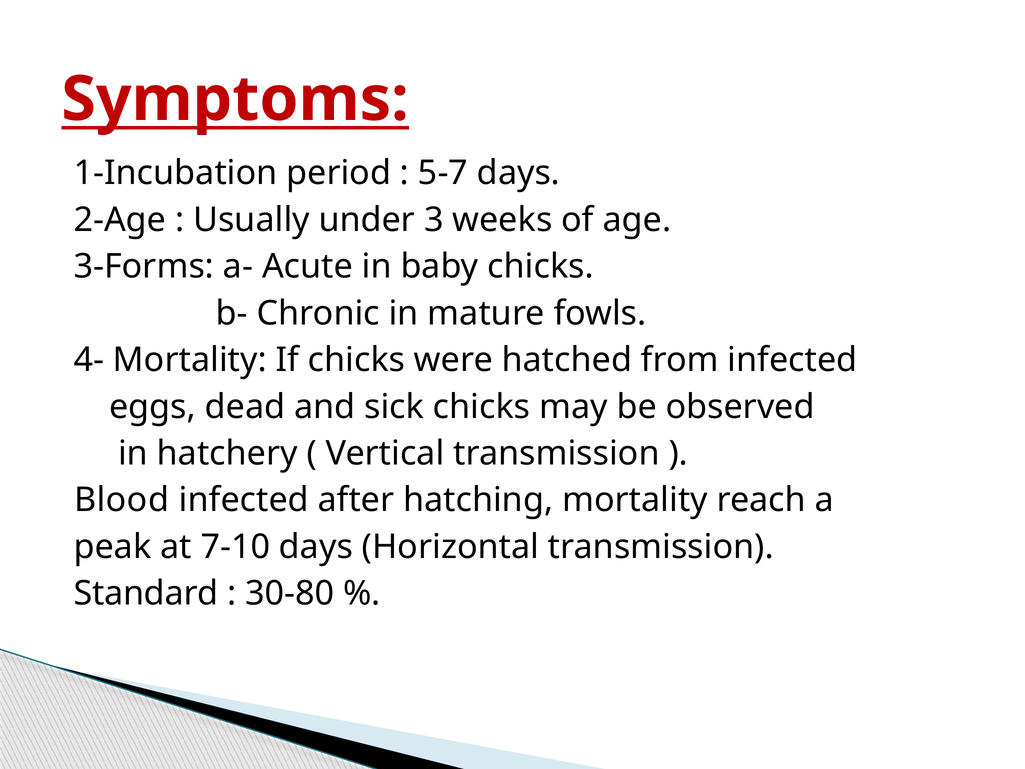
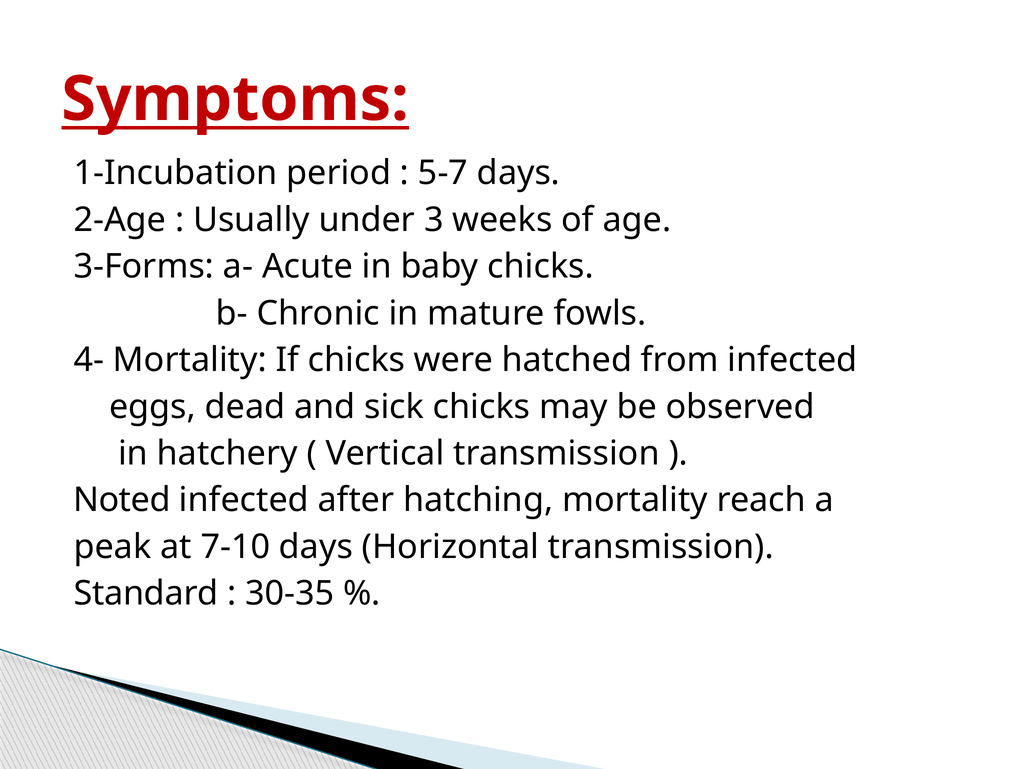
Blood: Blood -> Noted
30-80: 30-80 -> 30-35
